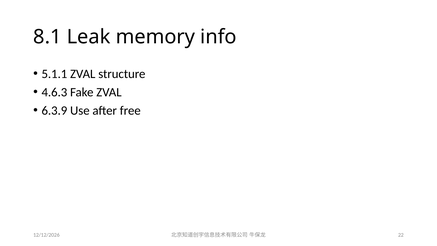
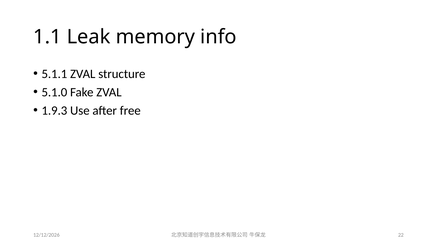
8.1: 8.1 -> 1.1
4.6.3: 4.6.3 -> 5.1.0
6.3.9: 6.3.9 -> 1.9.3
